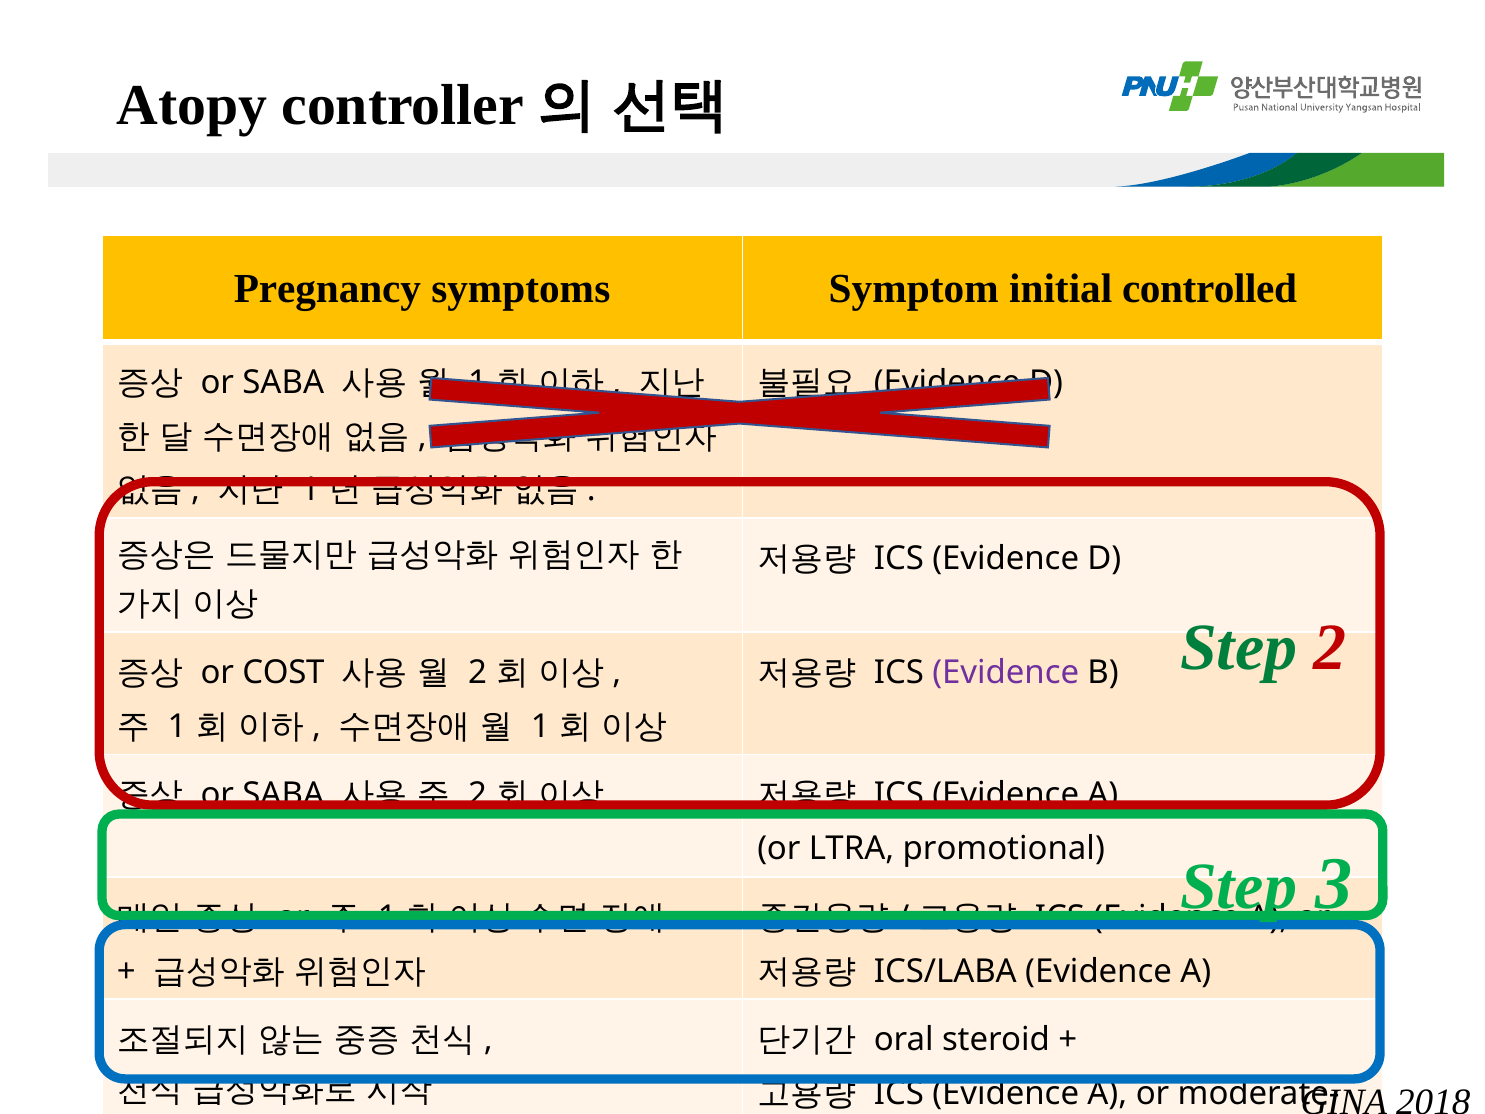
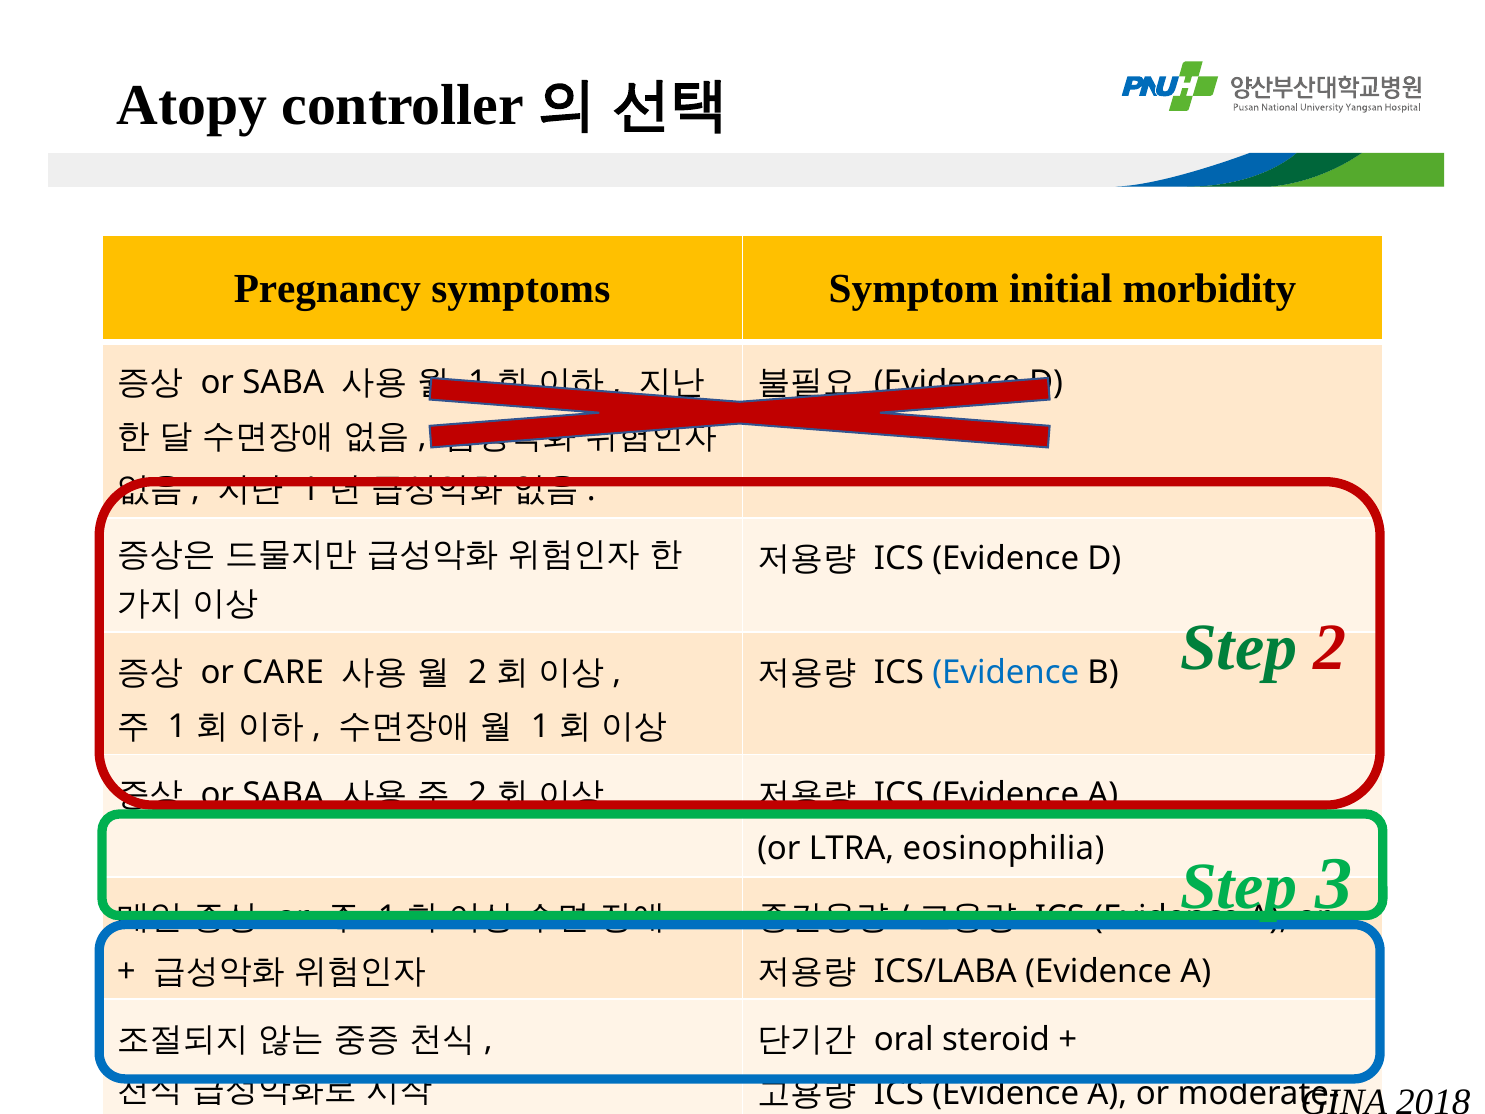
controlled: controlled -> morbidity
COST: COST -> CARE
Evidence at (1006, 673) colour: purple -> blue
promotional: promotional -> eosinophilia
